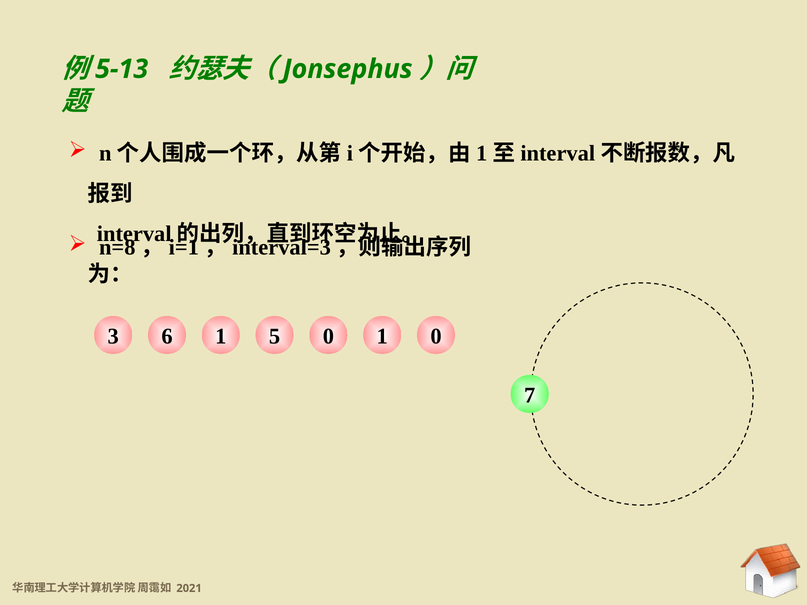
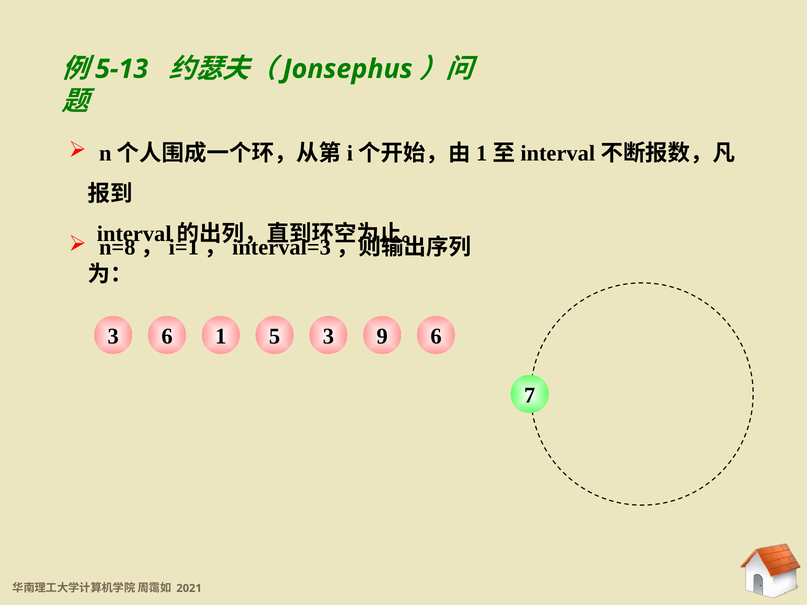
1 0: 0 -> 3
6 1: 1 -> 9
3 0: 0 -> 6
